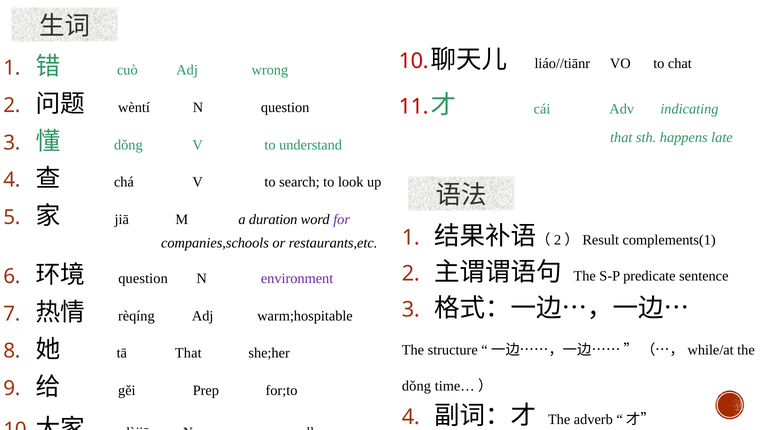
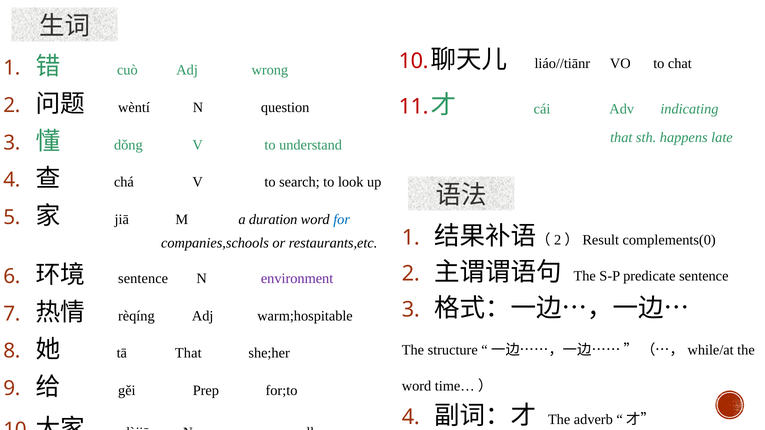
for colour: purple -> blue
complements(1: complements(1 -> complements(0
question at (143, 279): question -> sentence
dǒng at (416, 386): dǒng -> word
